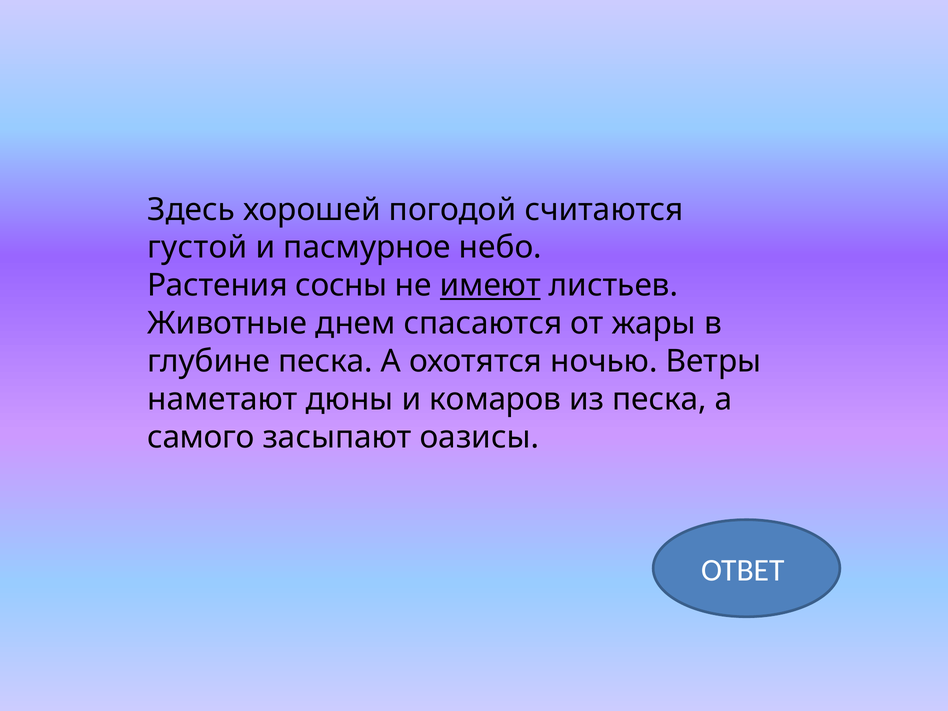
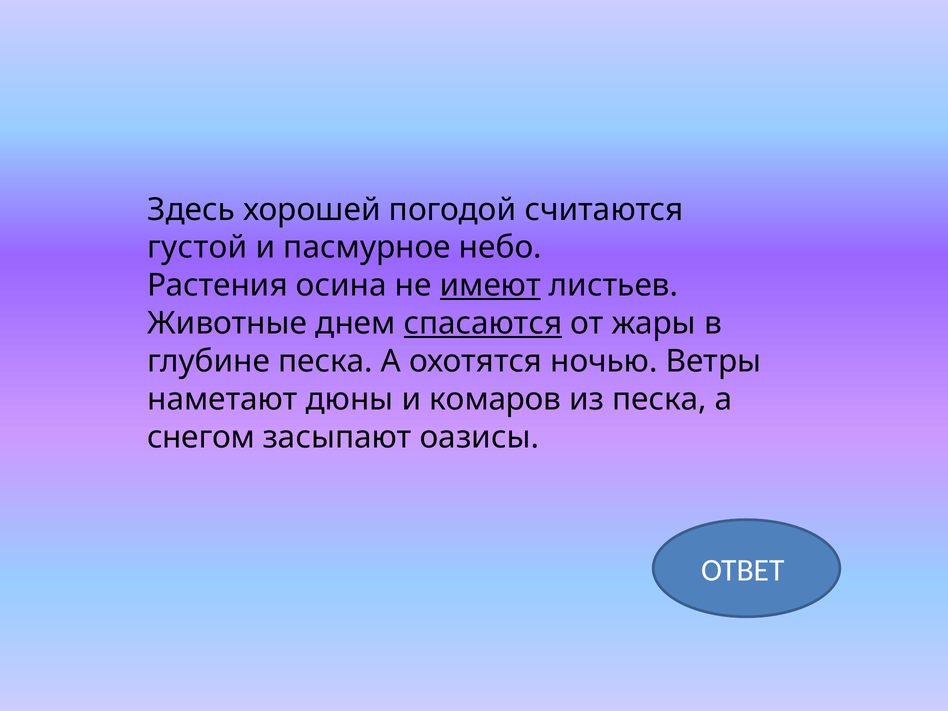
сосны: сосны -> осина
спасаются underline: none -> present
самого: самого -> снегом
